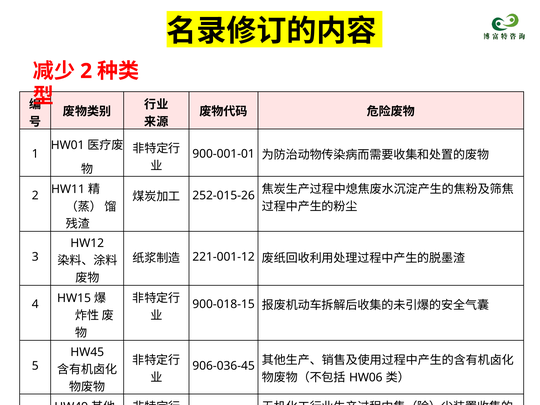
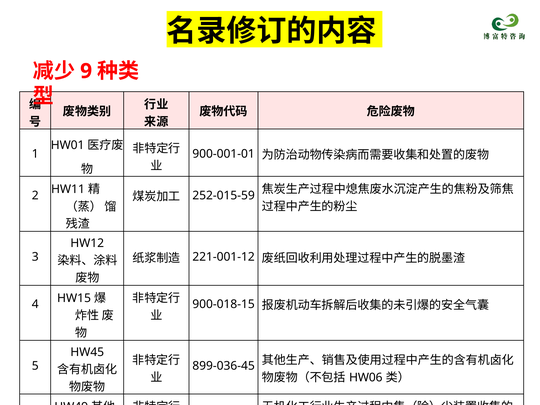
2 at (86, 71): 2 -> 9
252-015-26: 252-015-26 -> 252-015-59
906-036-45: 906-036-45 -> 899-036-45
